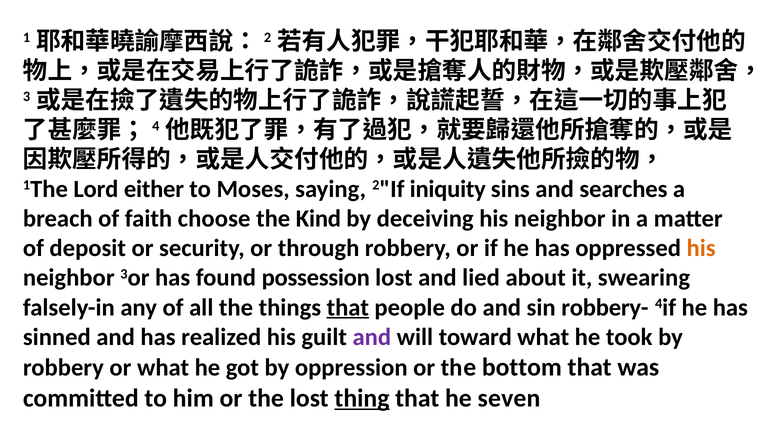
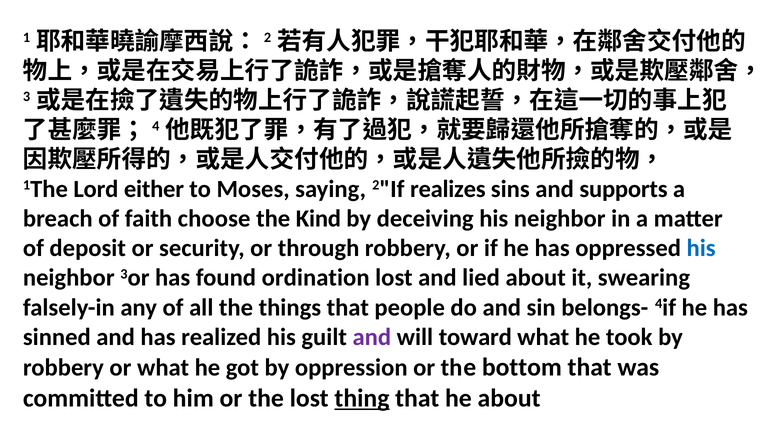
iniquity: iniquity -> realizes
searches: searches -> supports
his at (701, 248) colour: orange -> blue
possession: possession -> ordination
that at (348, 307) underline: present -> none
robbery-: robbery- -> belongs-
he seven: seven -> about
